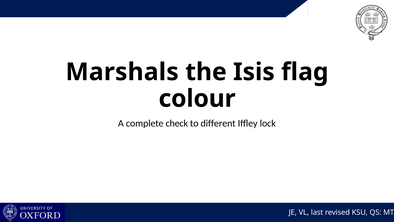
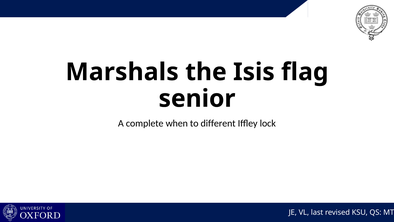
colour: colour -> senior
check: check -> when
